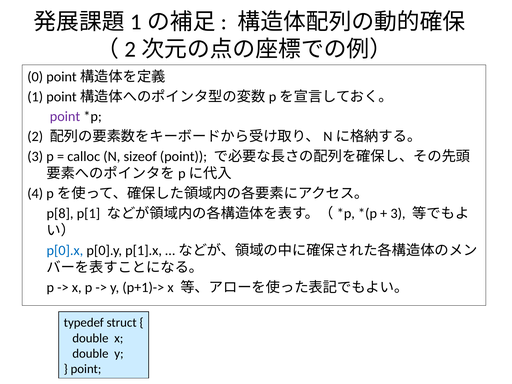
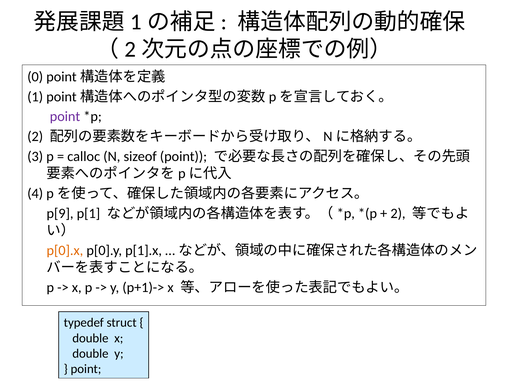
p[8: p[8 -> p[9
3 at (398, 213): 3 -> 2
p[0].x colour: blue -> orange
